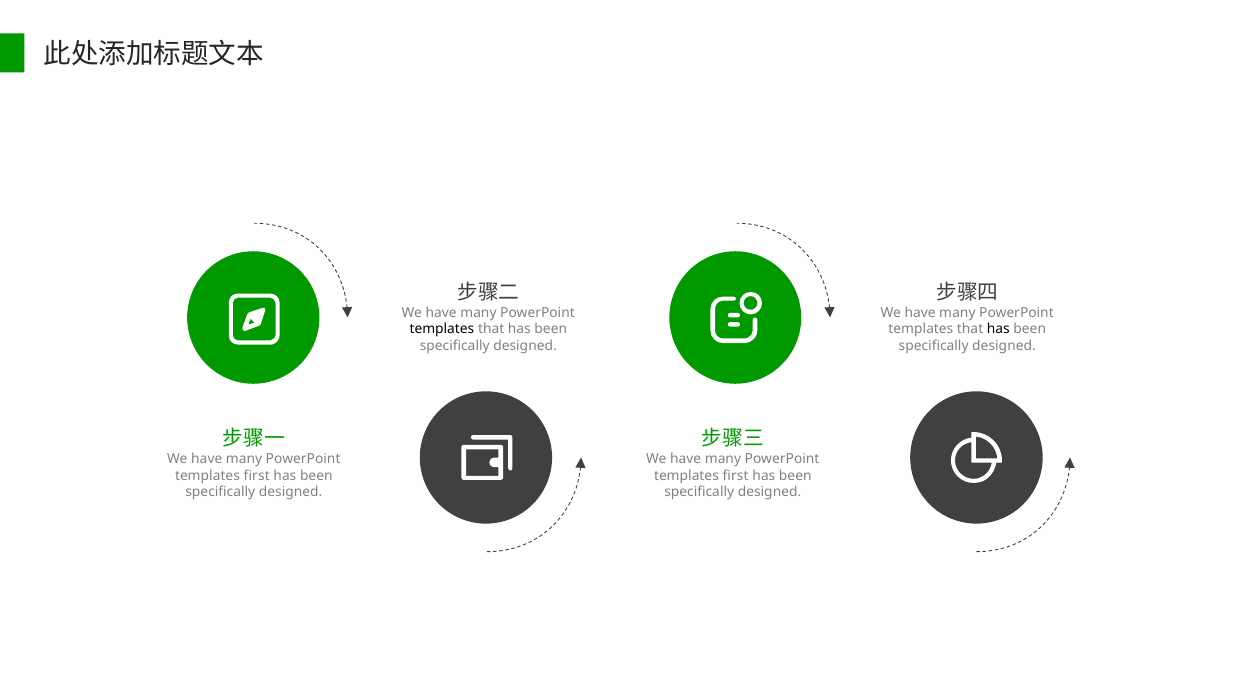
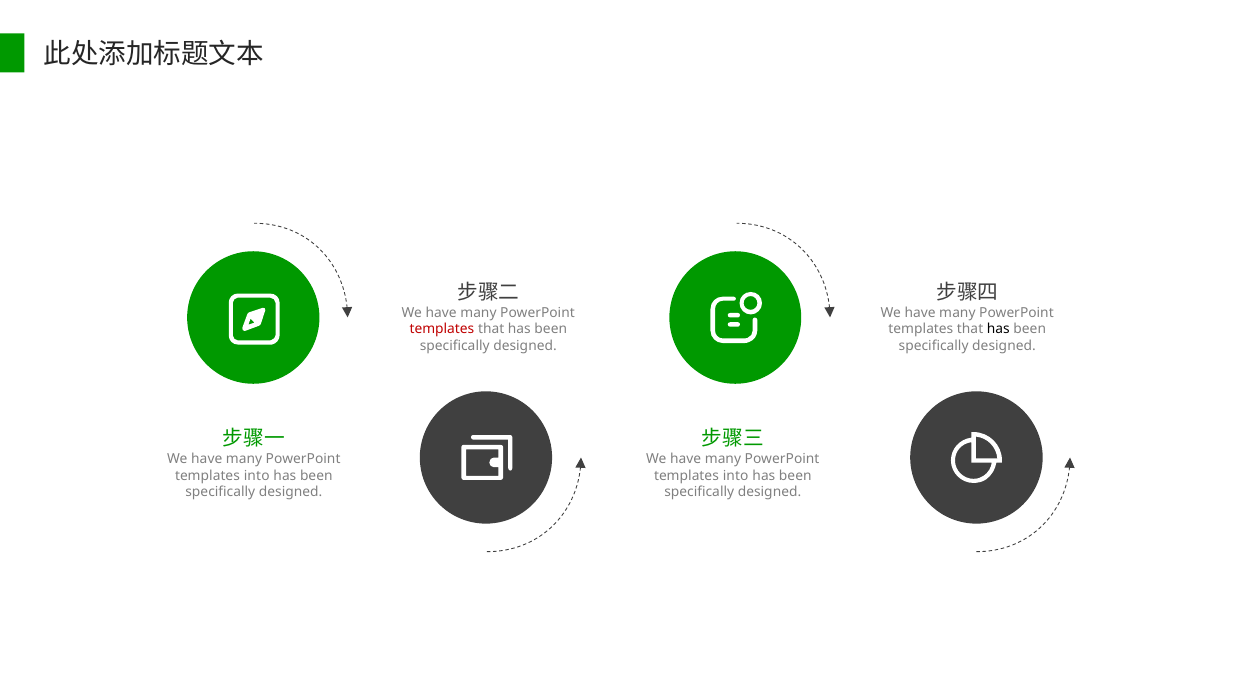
templates at (442, 329) colour: black -> red
first at (257, 476): first -> into
first at (736, 476): first -> into
